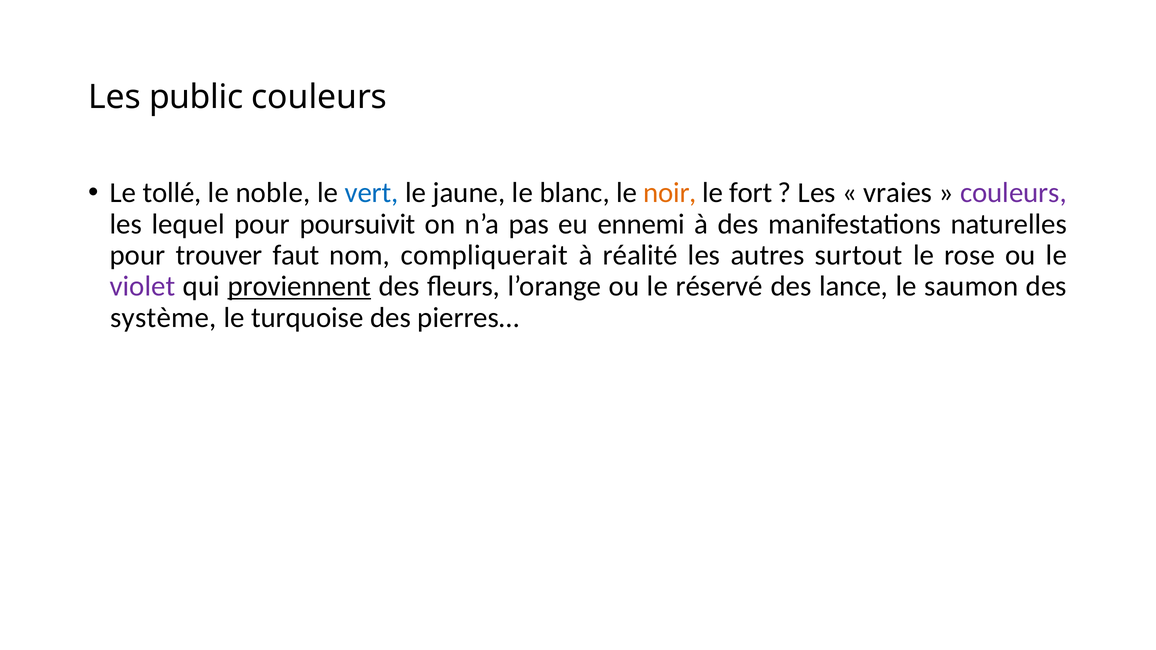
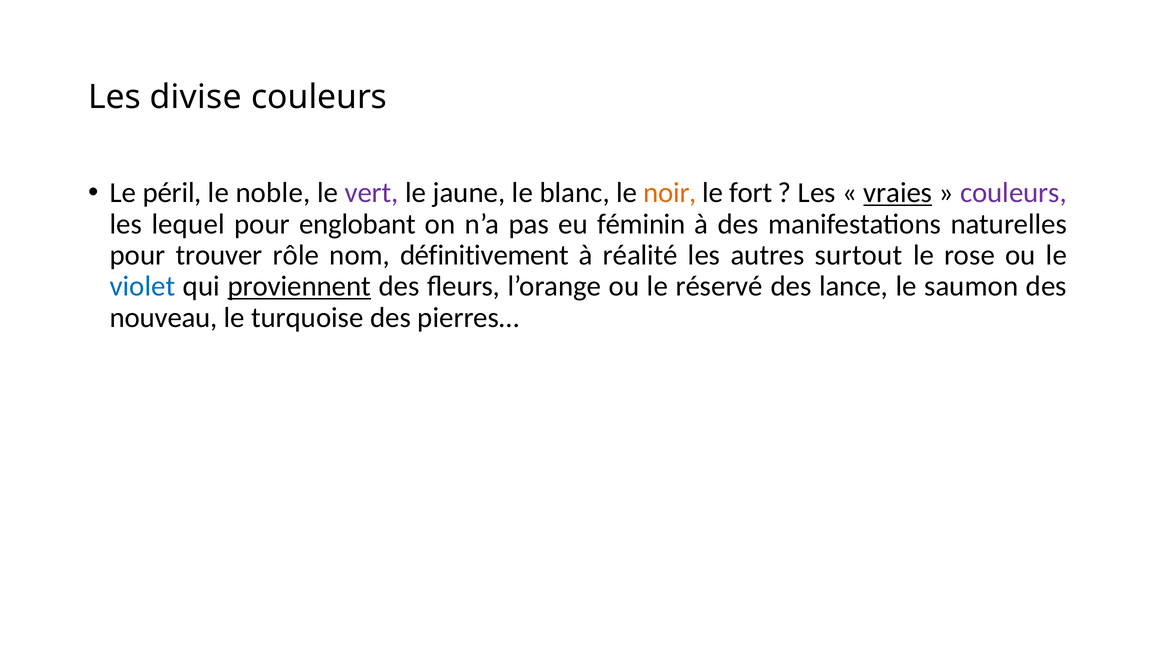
public: public -> divise
tollé: tollé -> péril
vert colour: blue -> purple
vraies underline: none -> present
poursuivit: poursuivit -> englobant
ennemi: ennemi -> féminin
faut: faut -> rôle
compliquerait: compliquerait -> définitivement
violet colour: purple -> blue
système: système -> nouveau
